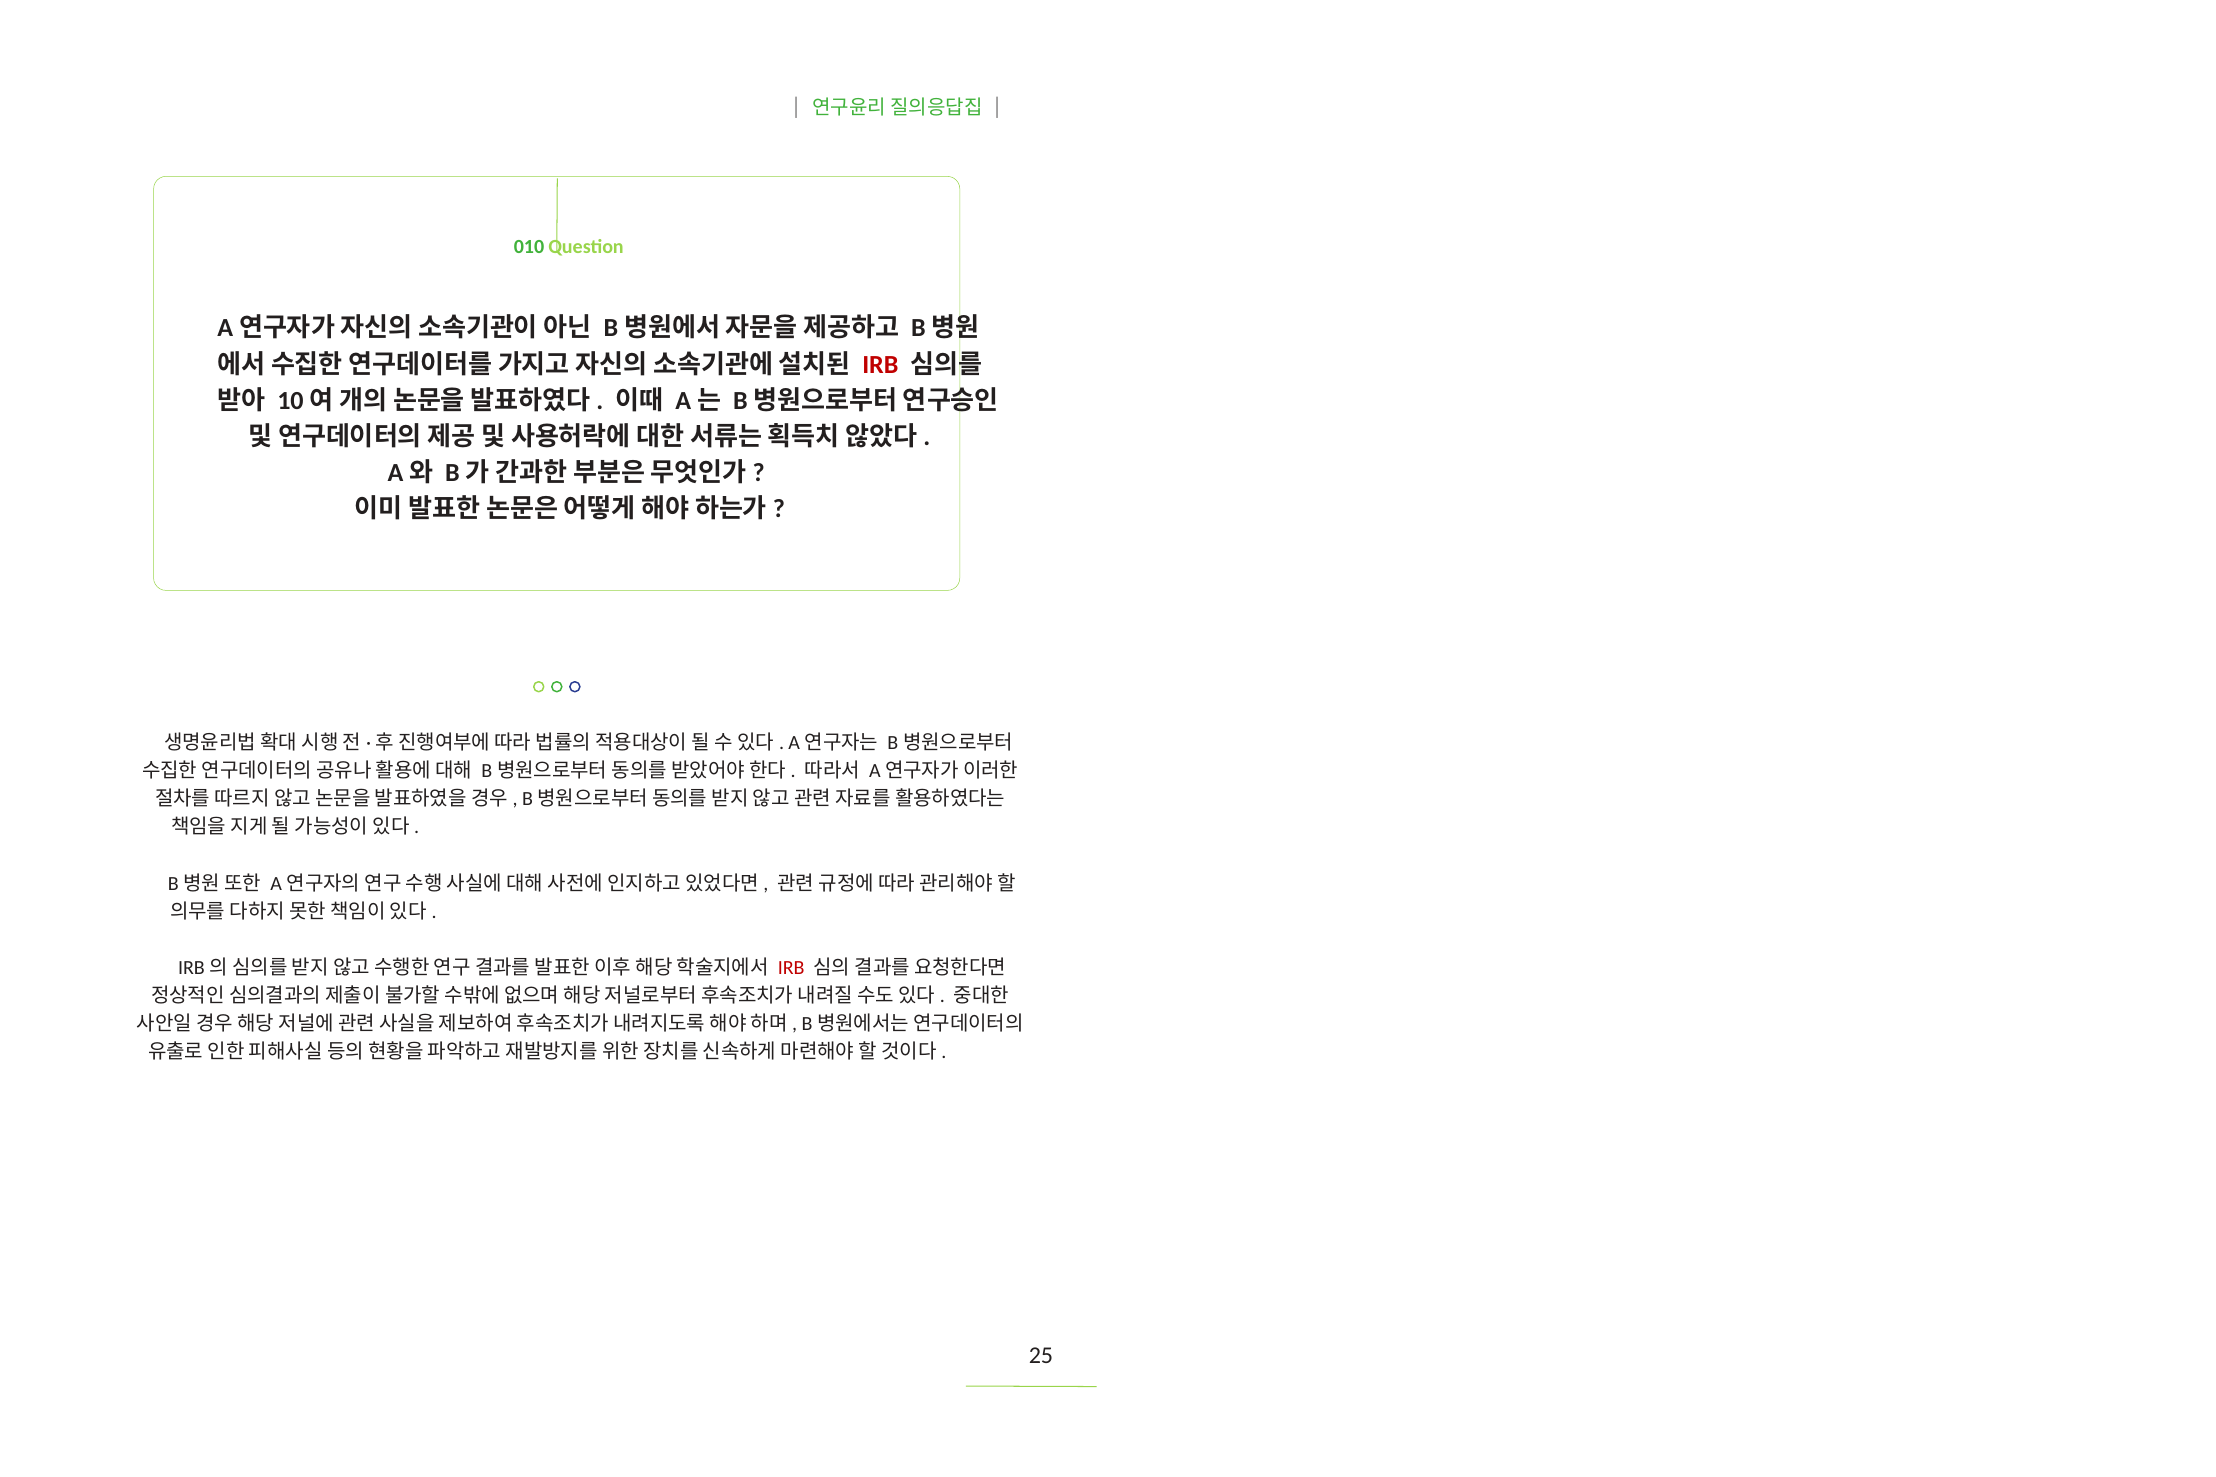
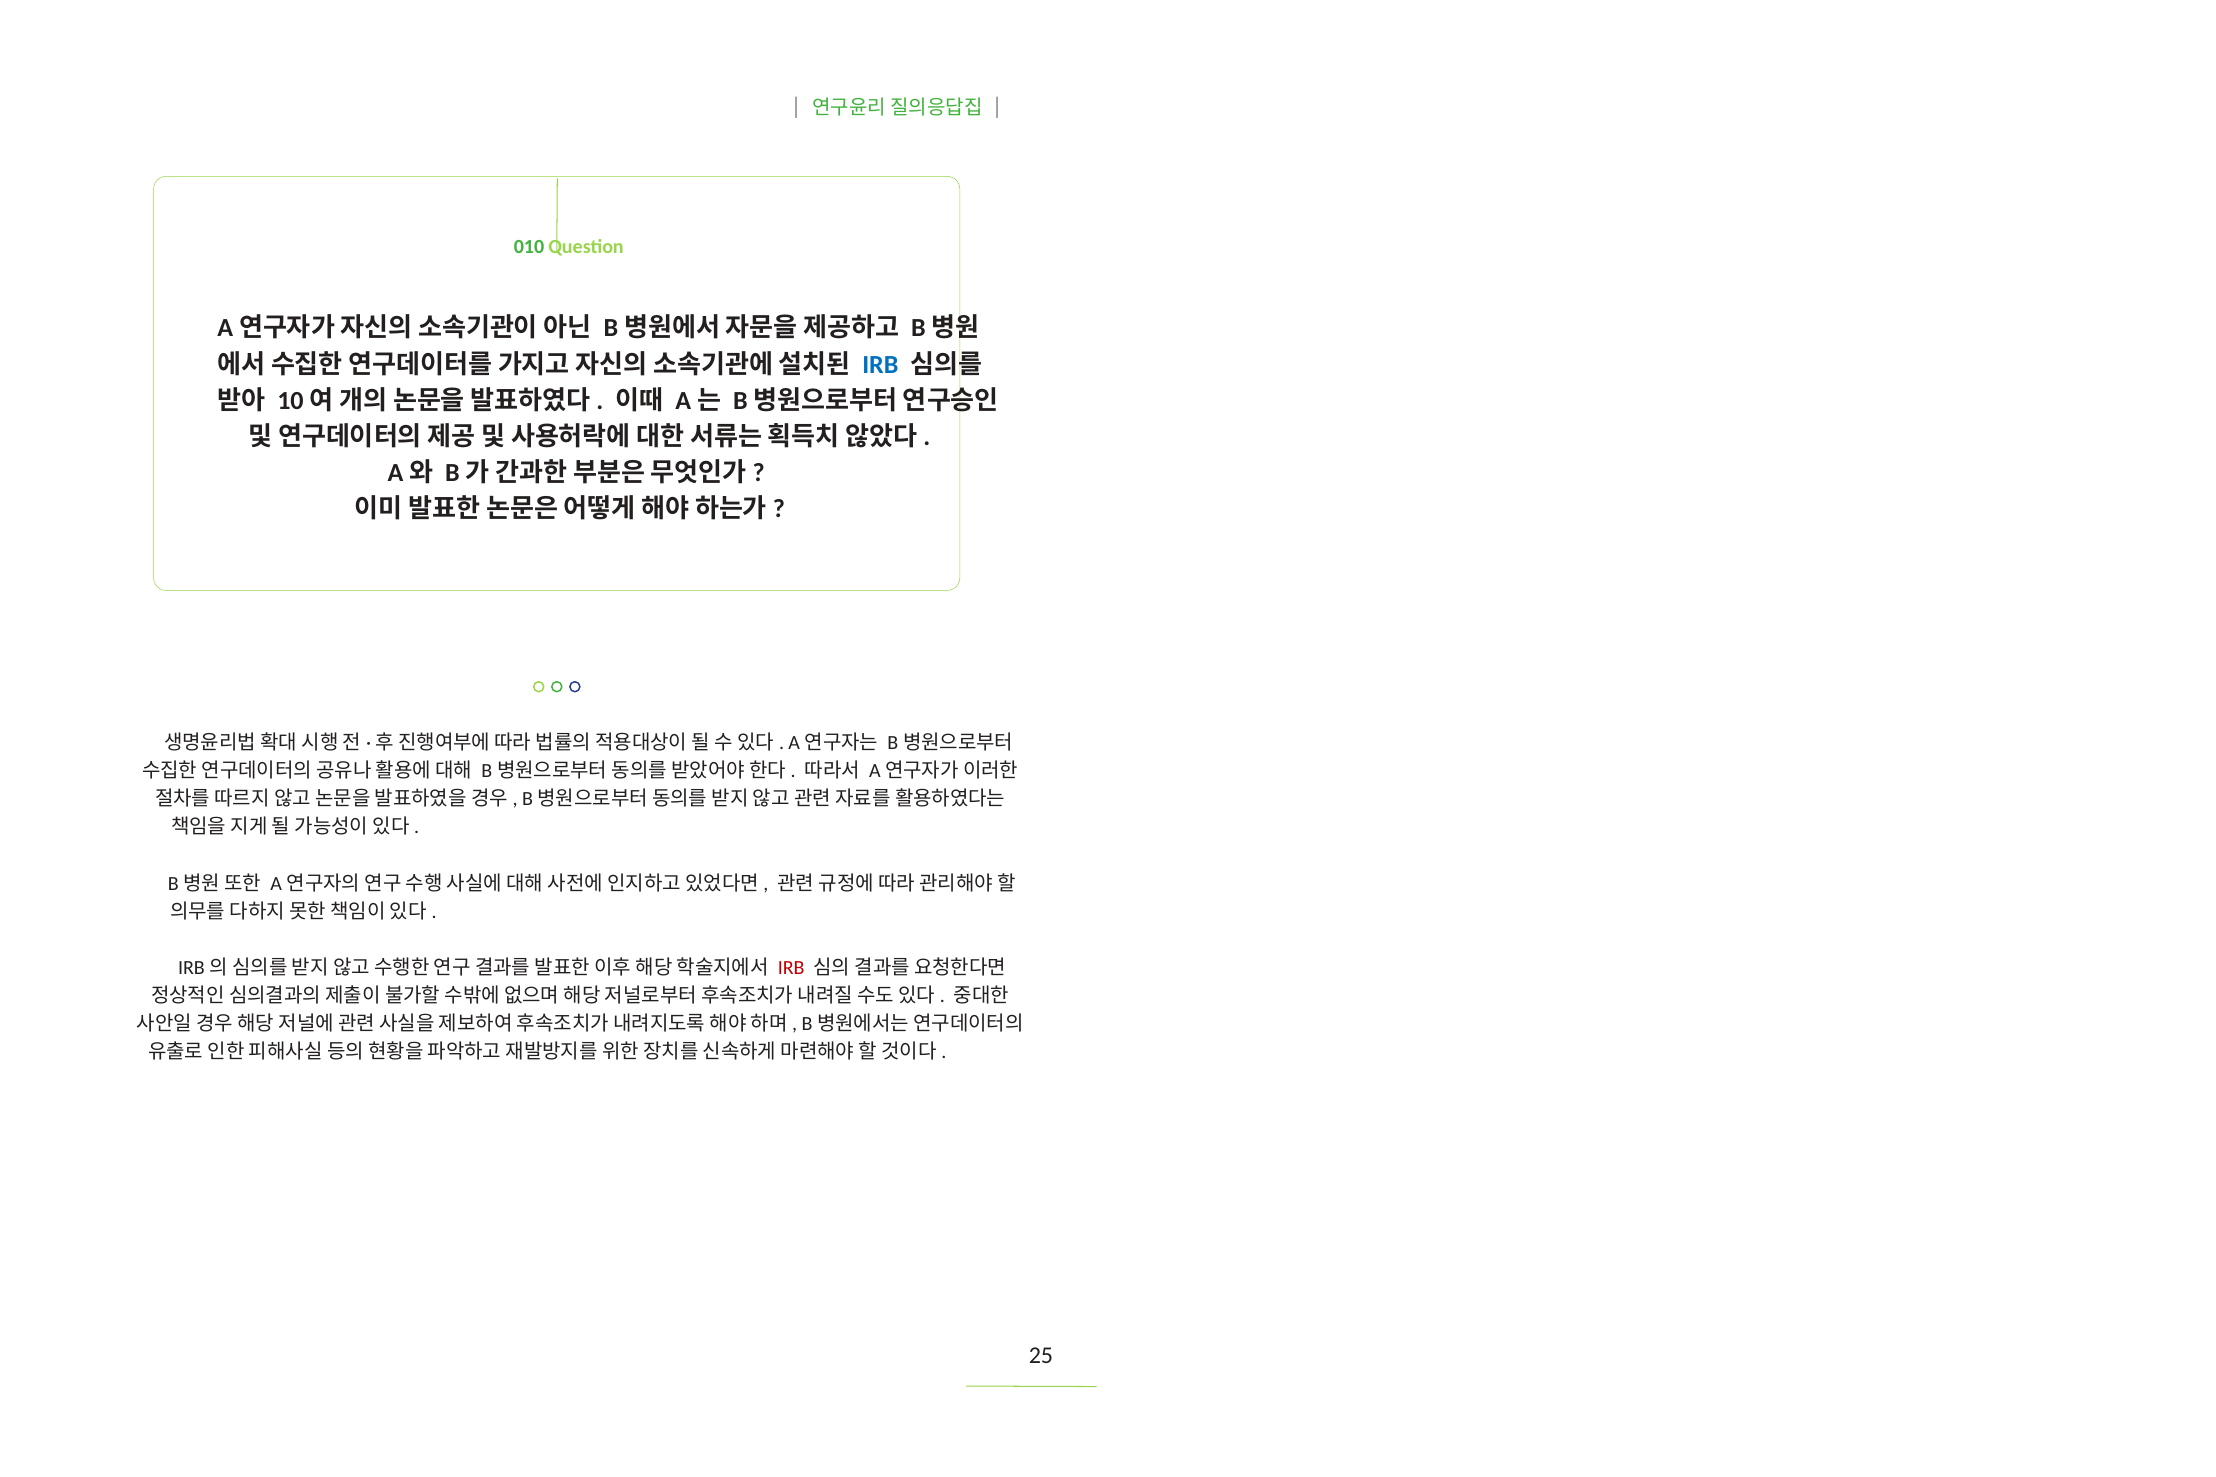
IRB at (880, 364) colour: red -> blue
